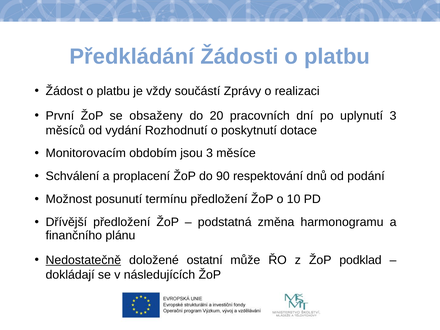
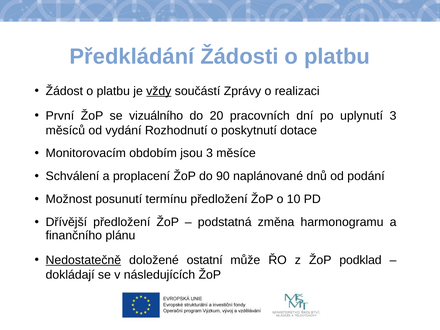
vždy underline: none -> present
obsaženy: obsaženy -> vizuálního
respektování: respektování -> naplánované
